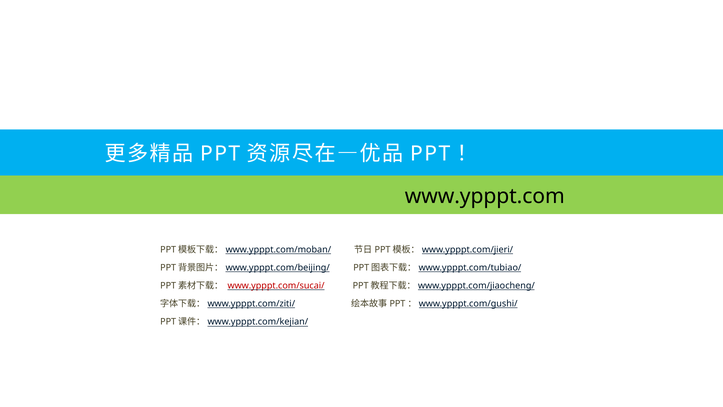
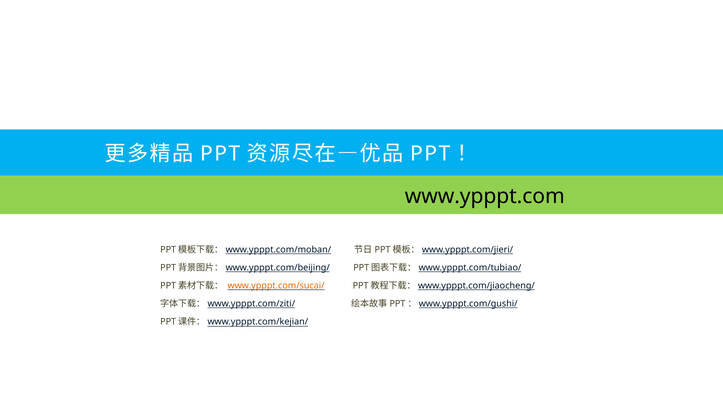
www.ypppt.com/sucai/ colour: red -> orange
